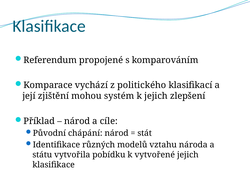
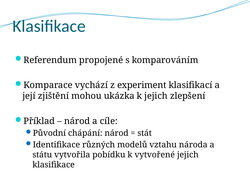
politického: politického -> experiment
systém: systém -> ukázka
